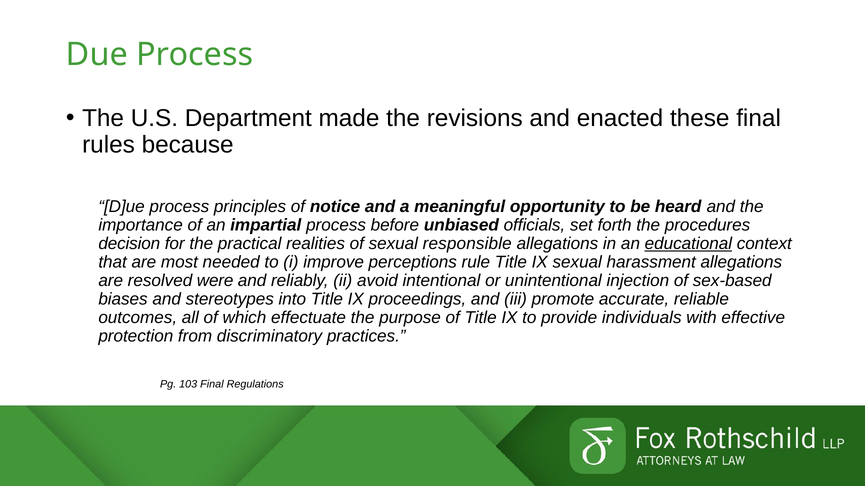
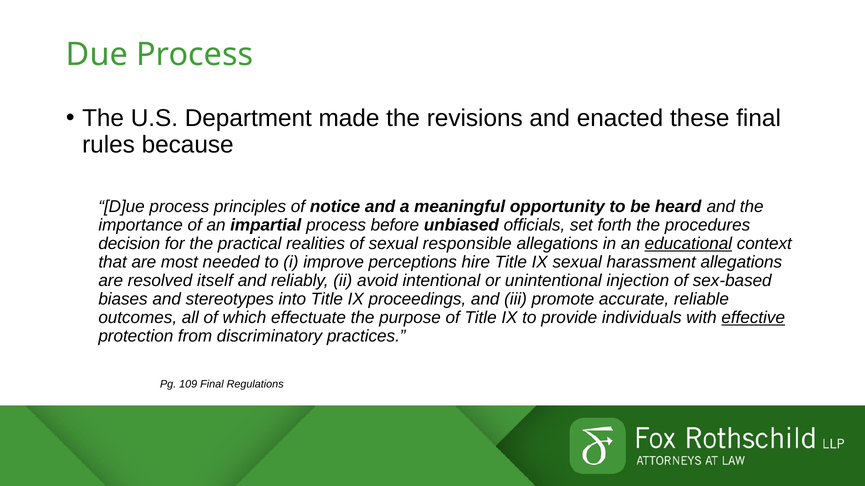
rule: rule -> hire
were: were -> itself
effective underline: none -> present
103: 103 -> 109
